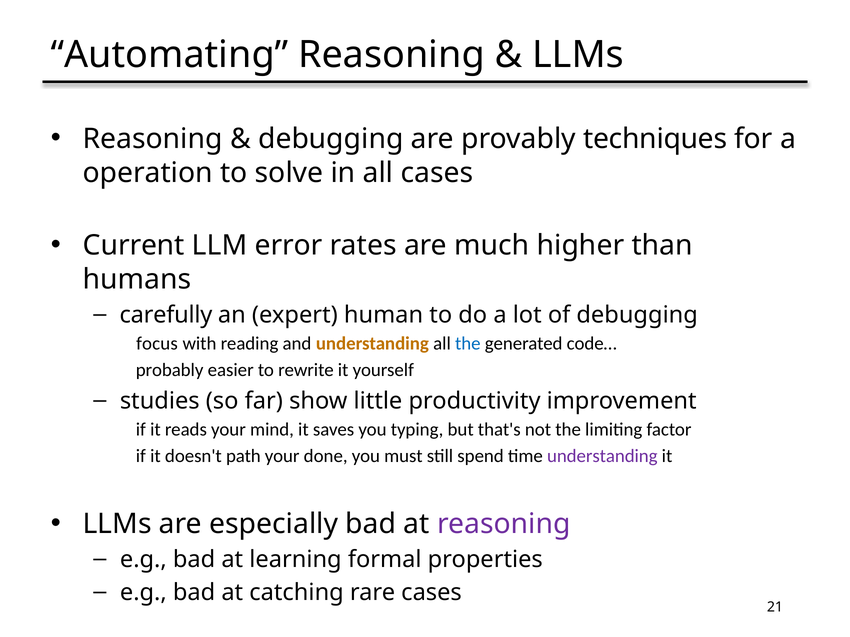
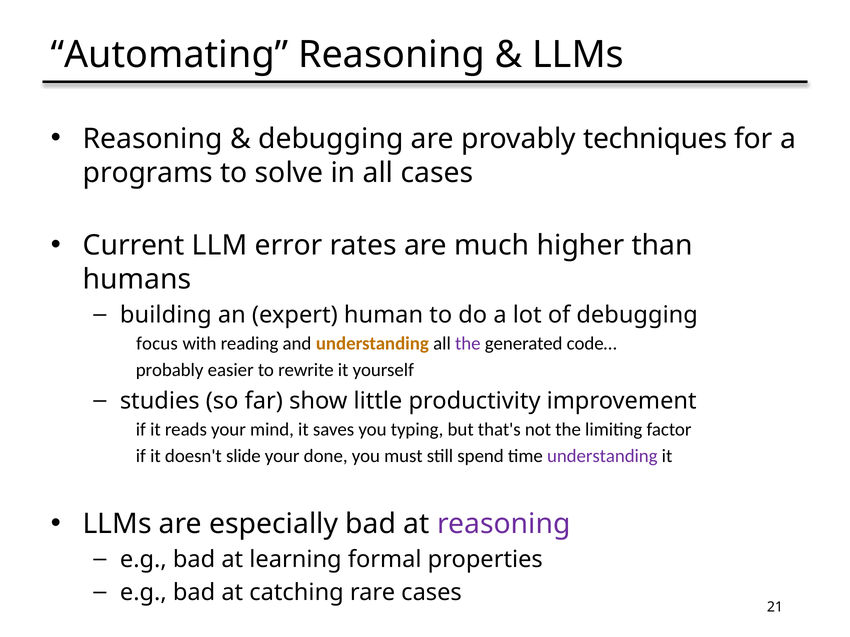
operation: operation -> programs
carefully: carefully -> building
the at (468, 344) colour: blue -> purple
path: path -> slide
